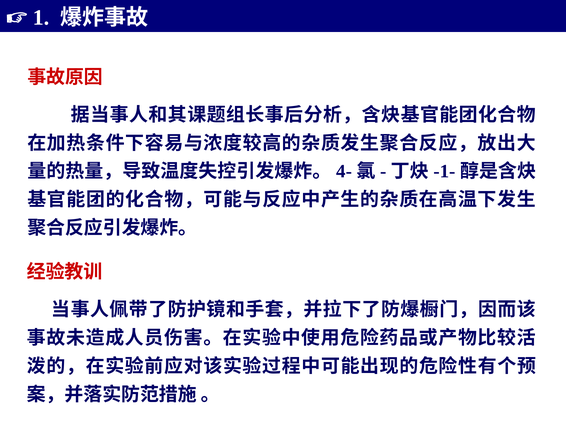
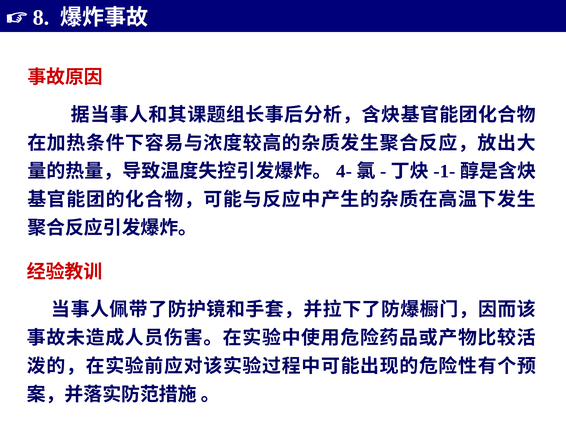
1: 1 -> 8
